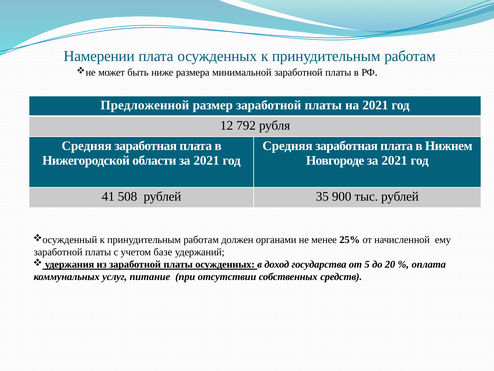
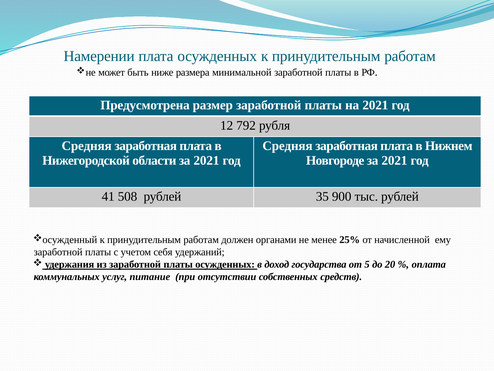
Предложенной: Предложенной -> Предусмотрена
базе: базе -> себя
